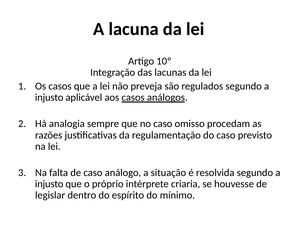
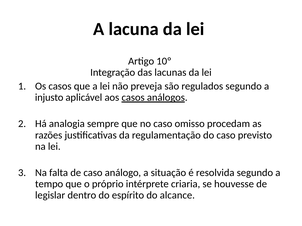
injusto at (49, 184): injusto -> tempo
mínimo: mínimo -> alcance
